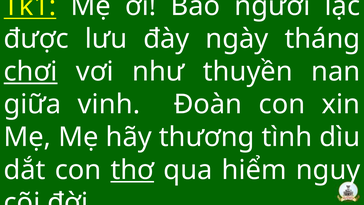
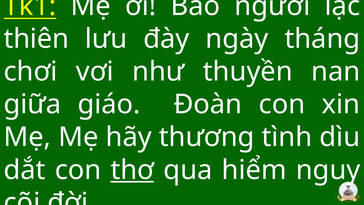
được: được -> thiên
chơi underline: present -> none
vinh: vinh -> giáo
